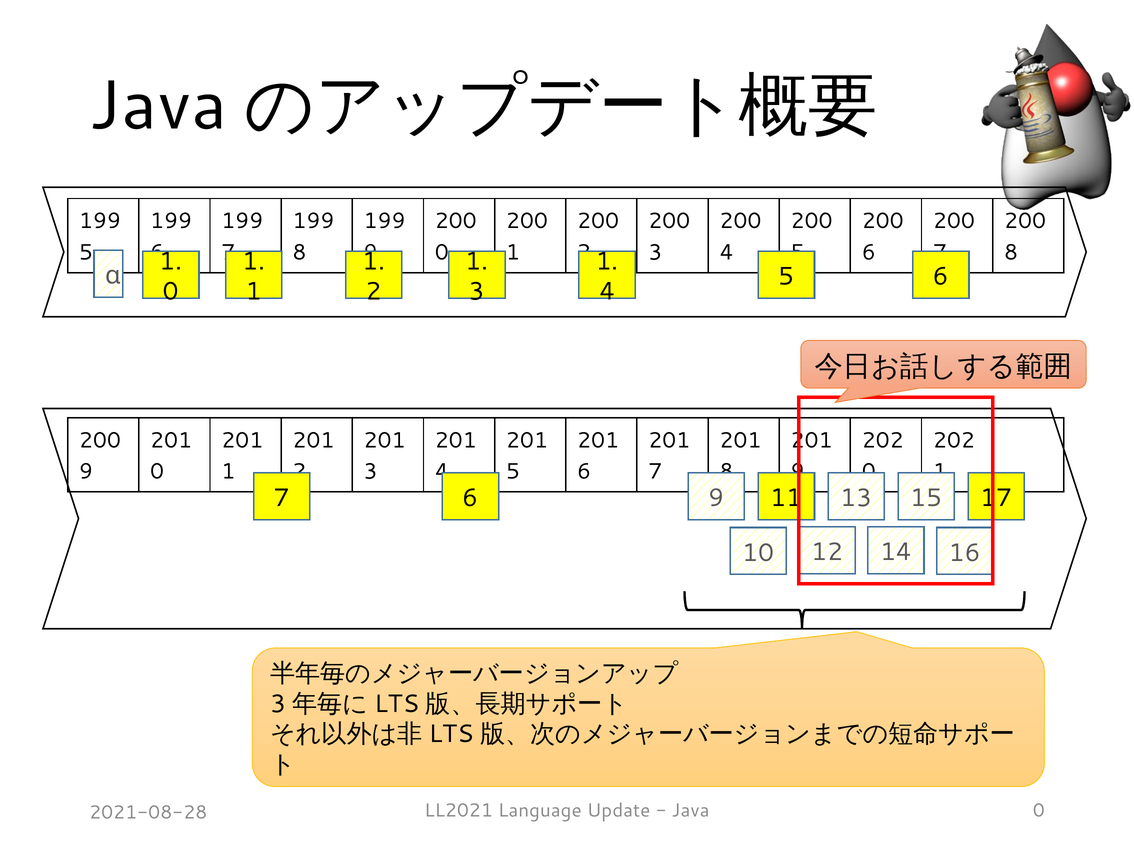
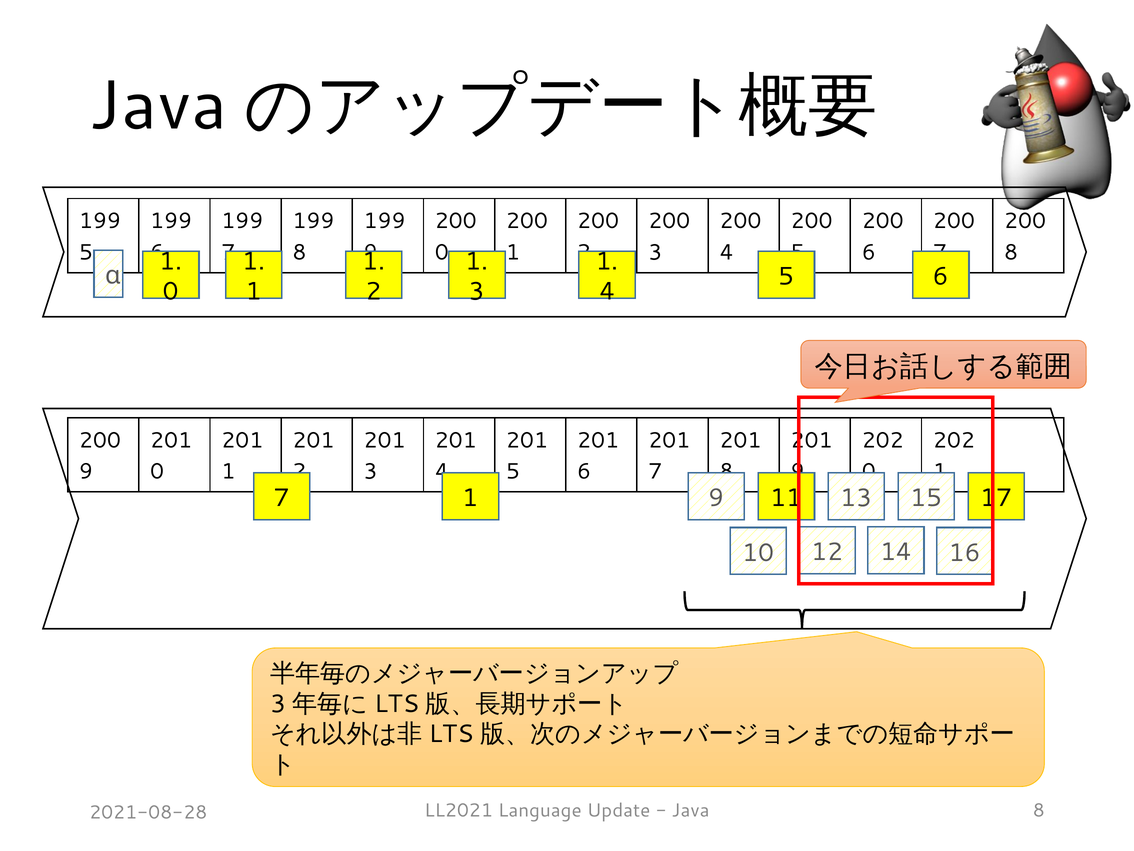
7 6: 6 -> 1
Java 0: 0 -> 8
